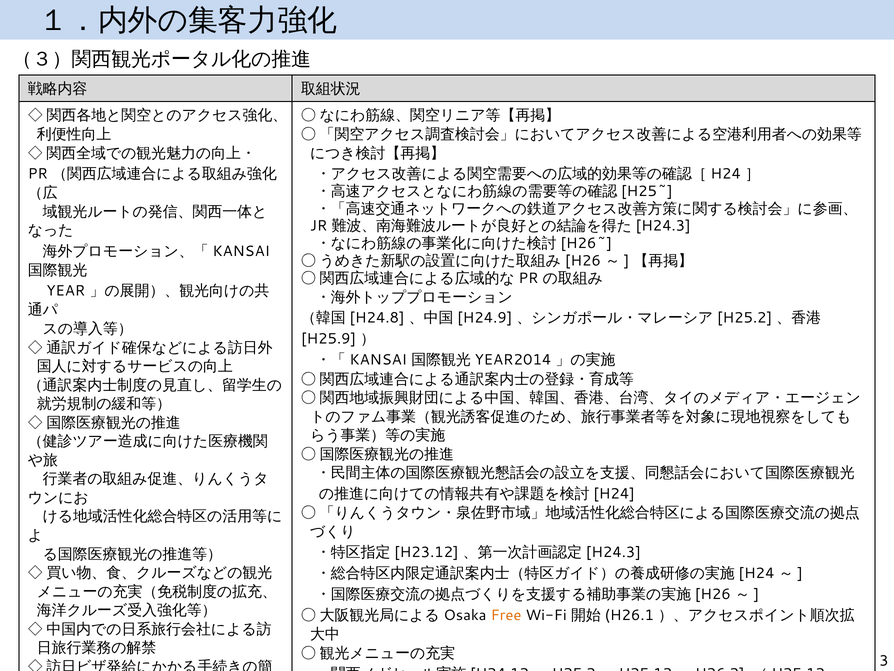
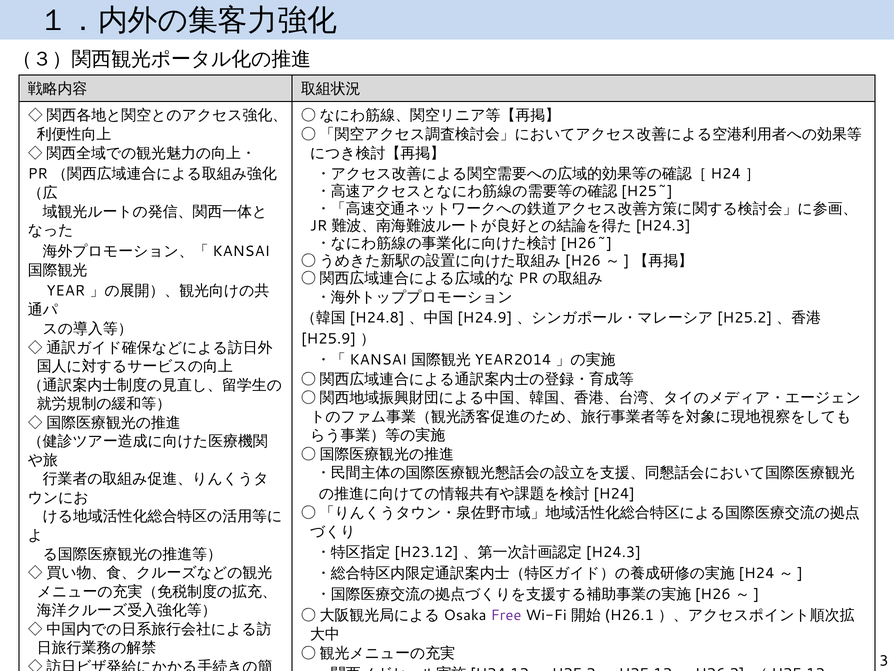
Free colour: orange -> purple
